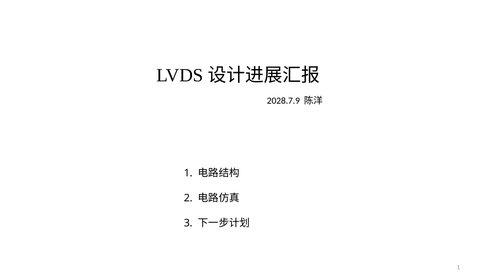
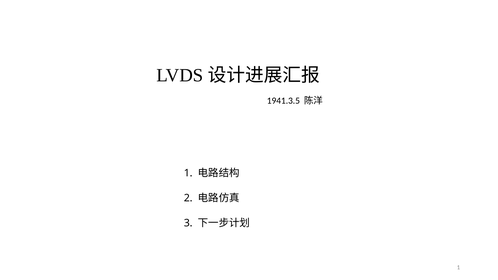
2028.7.9: 2028.7.9 -> 1941.3.5
